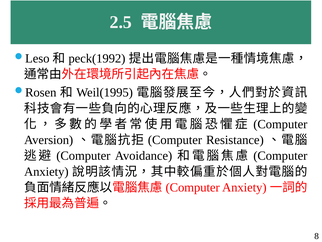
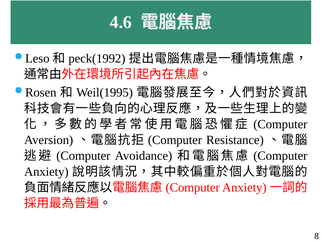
2.5: 2.5 -> 4.6
